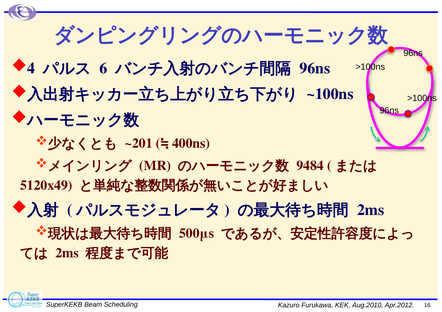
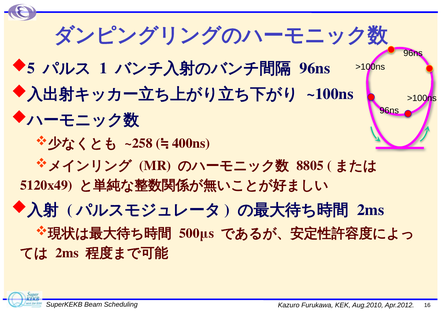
4: 4 -> 5
6: 6 -> 1
~201: ~201 -> ~258
9484: 9484 -> 8805
